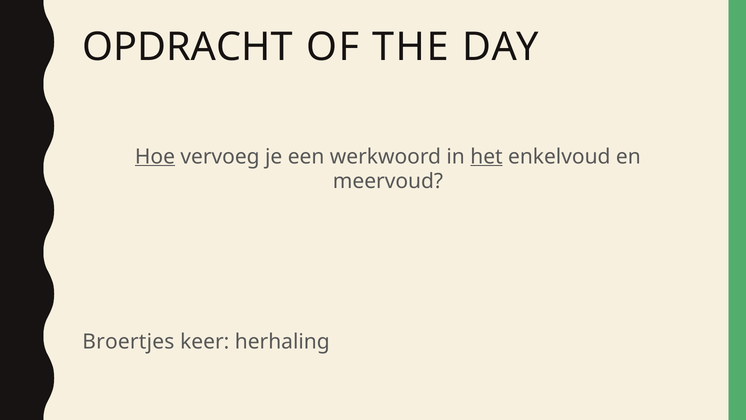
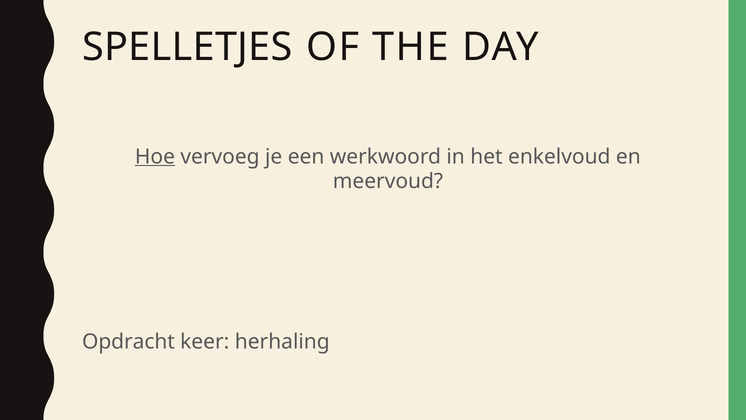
OPDRACHT: OPDRACHT -> SPELLETJES
het underline: present -> none
Broertjes: Broertjes -> Opdracht
